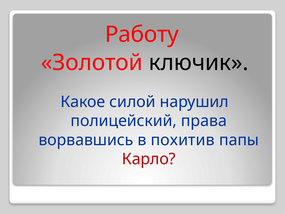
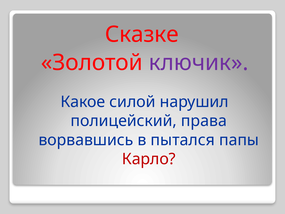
Работу: Работу -> Сказке
ключик colour: black -> purple
похитив: похитив -> пытался
